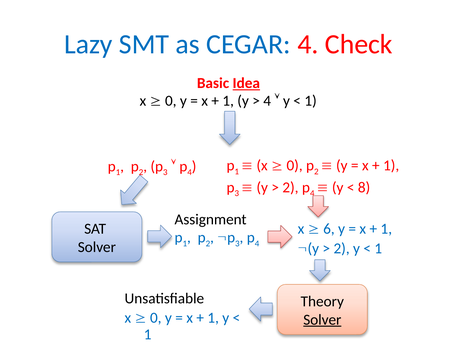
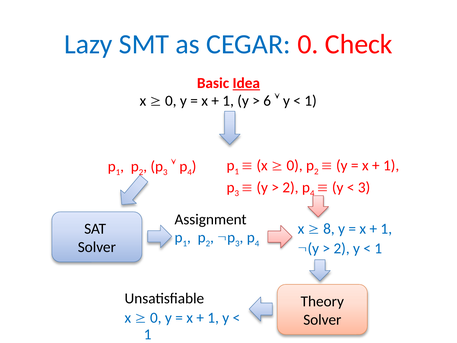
CEGAR 4: 4 -> 0
4 at (267, 101): 4 -> 6
8 at (364, 187): 8 -> 3
6: 6 -> 8
Solver at (322, 319) underline: present -> none
